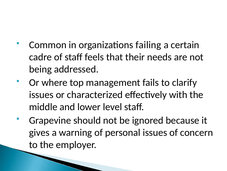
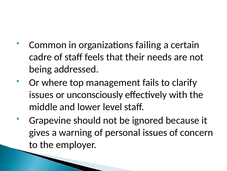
characterized: characterized -> unconsciously
